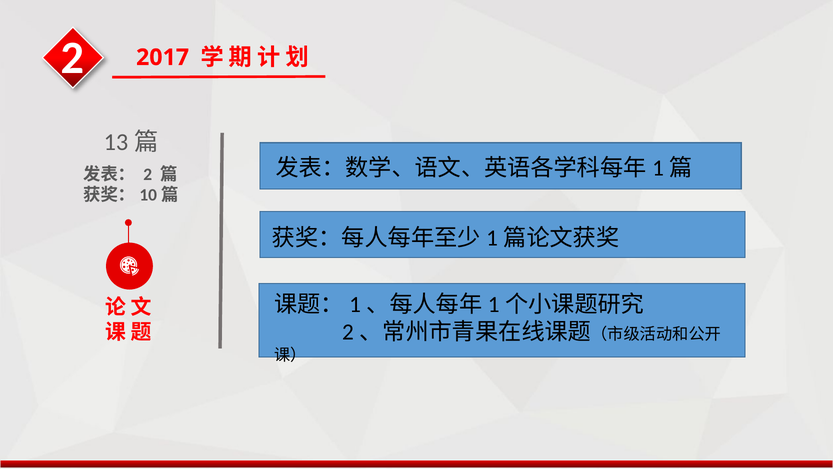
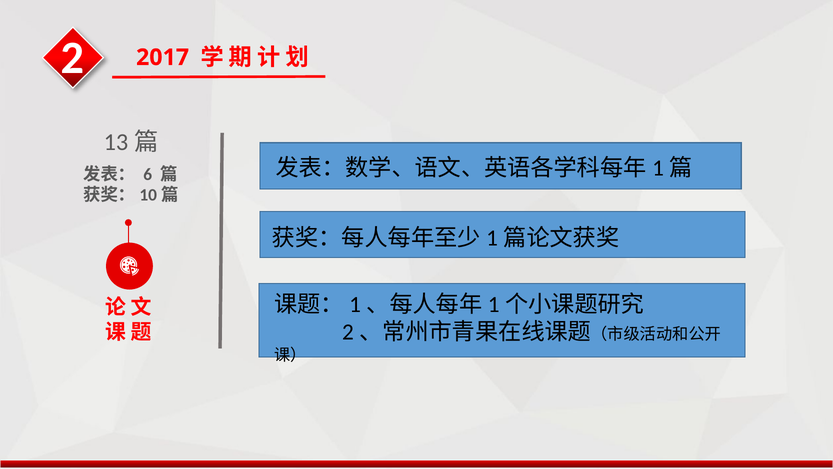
2 at (148, 174): 2 -> 6
